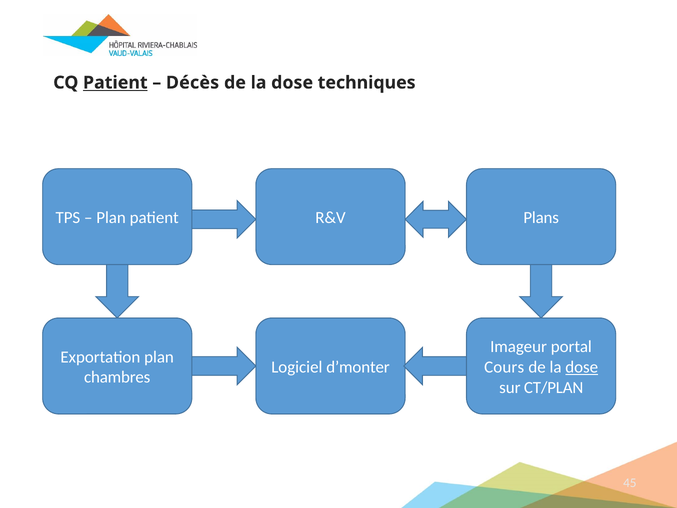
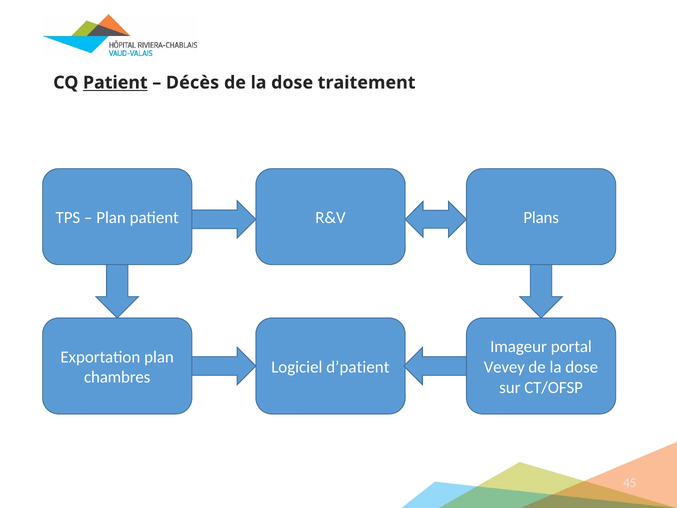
techniques: techniques -> traitement
d’monter: d’monter -> d’patient
Cours: Cours -> Vevey
dose at (582, 367) underline: present -> none
CT/PLAN: CT/PLAN -> CT/OFSP
